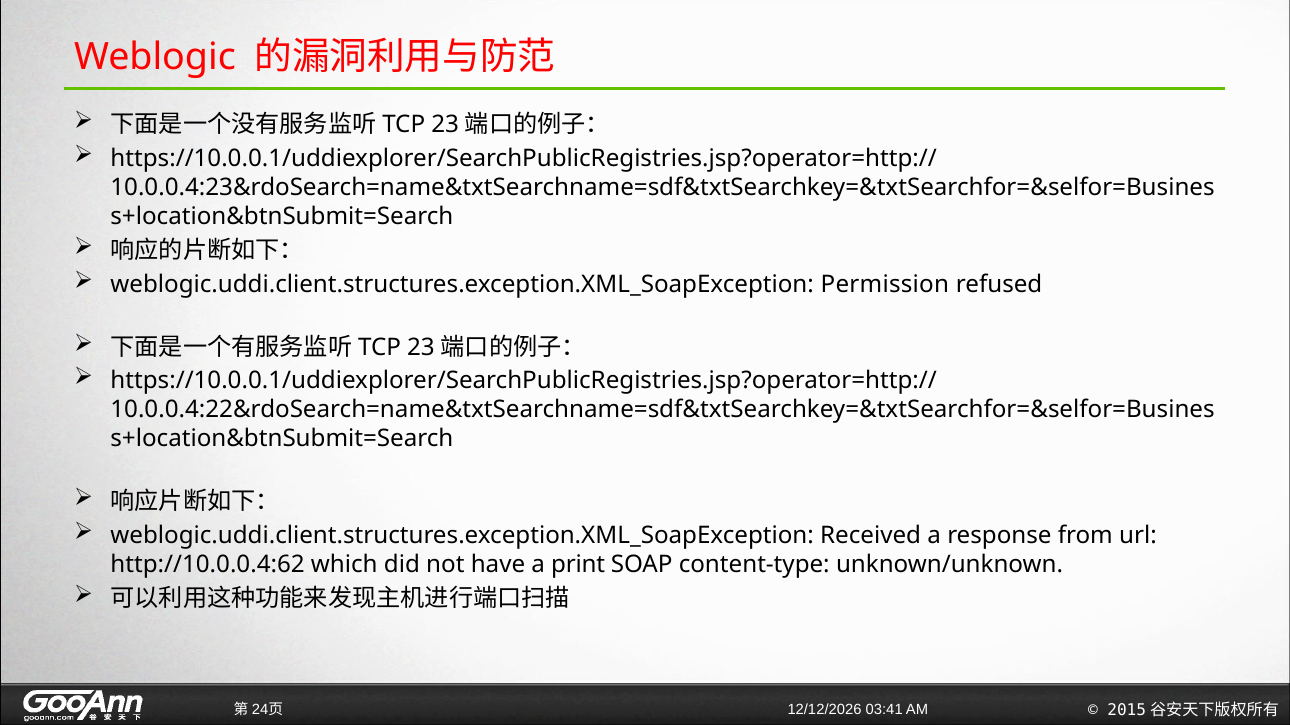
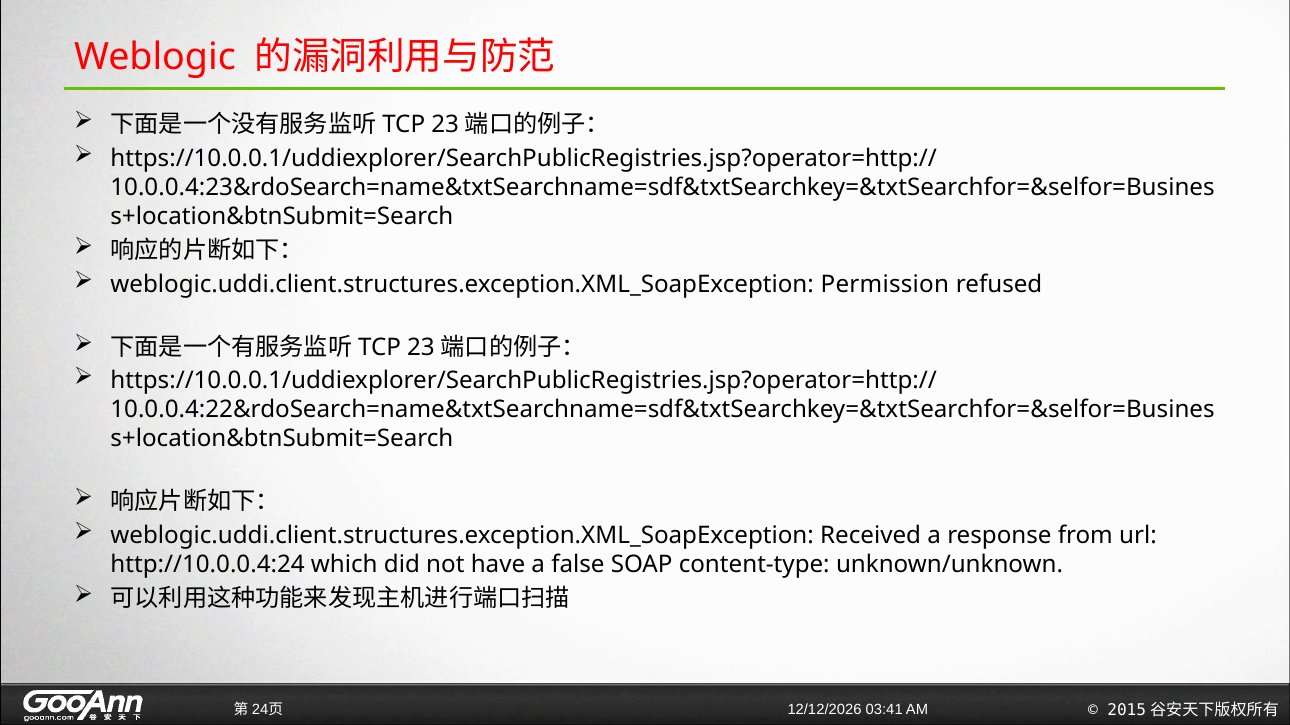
http://10.0.0.4:62: http://10.0.0.4:62 -> http://10.0.0.4:24
print: print -> false
